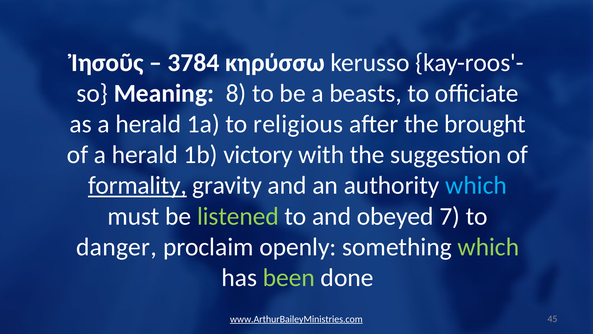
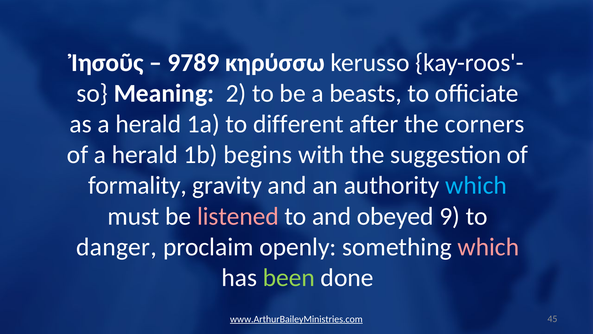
3784: 3784 -> 9789
8: 8 -> 2
religious: religious -> different
brought: brought -> corners
victory: victory -> begins
formality underline: present -> none
listened colour: light green -> pink
7: 7 -> 9
which at (488, 247) colour: light green -> pink
